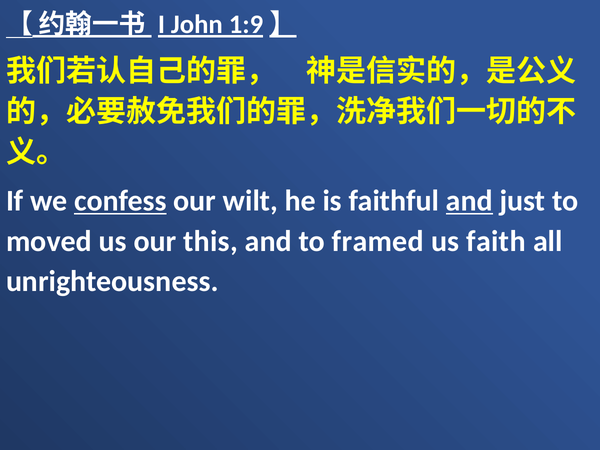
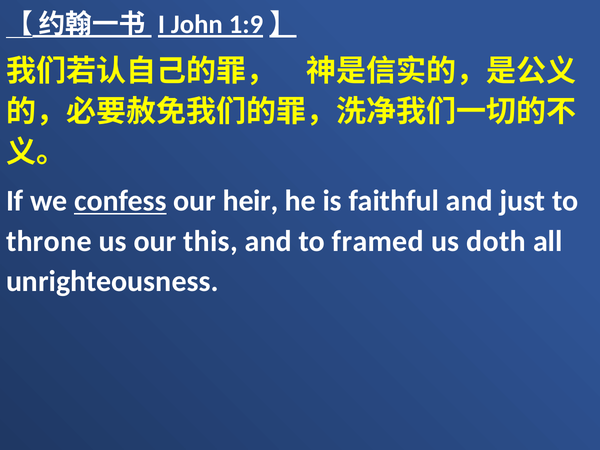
wilt: wilt -> heir
and at (469, 201) underline: present -> none
moved: moved -> throne
faith: faith -> doth
